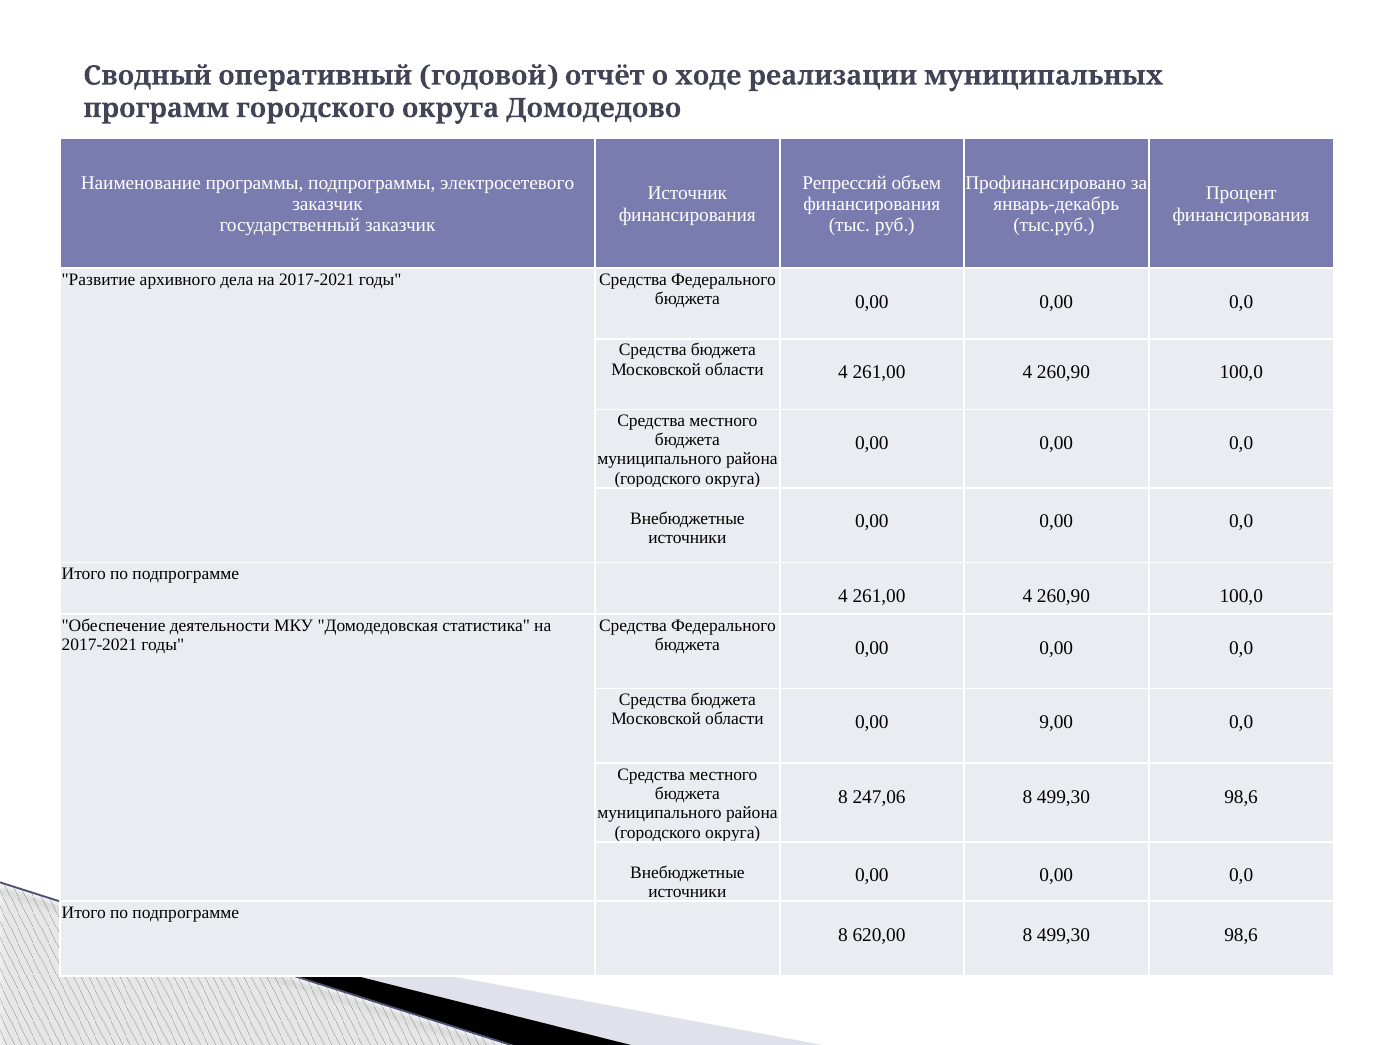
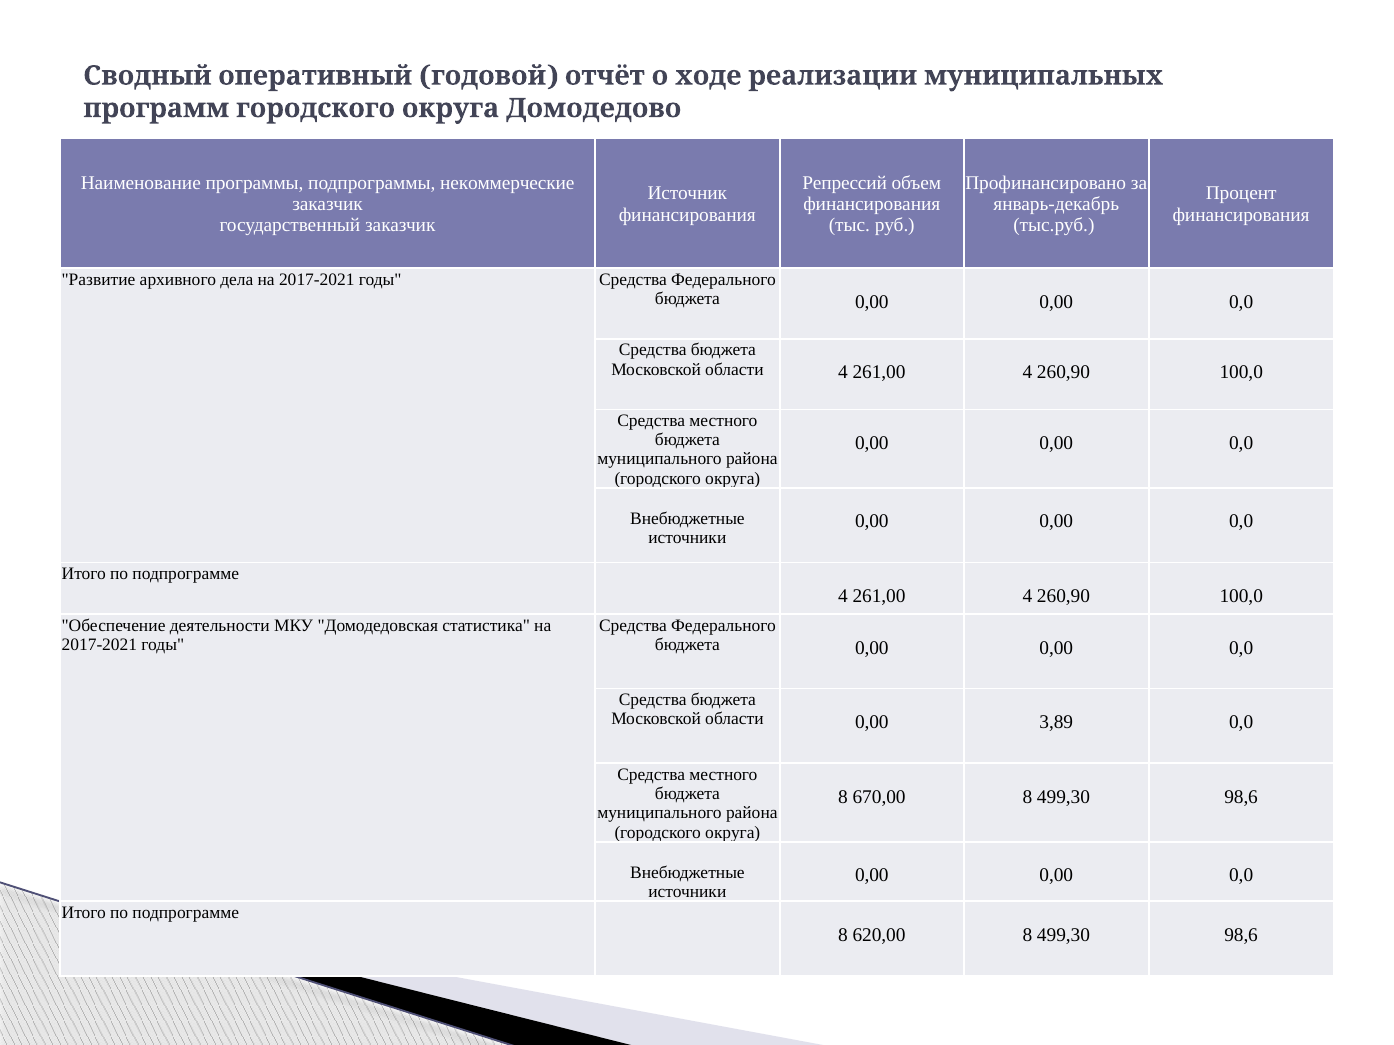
электросетевого: электросетевого -> некоммерческие
9,00: 9,00 -> 3,89
247,06: 247,06 -> 670,00
